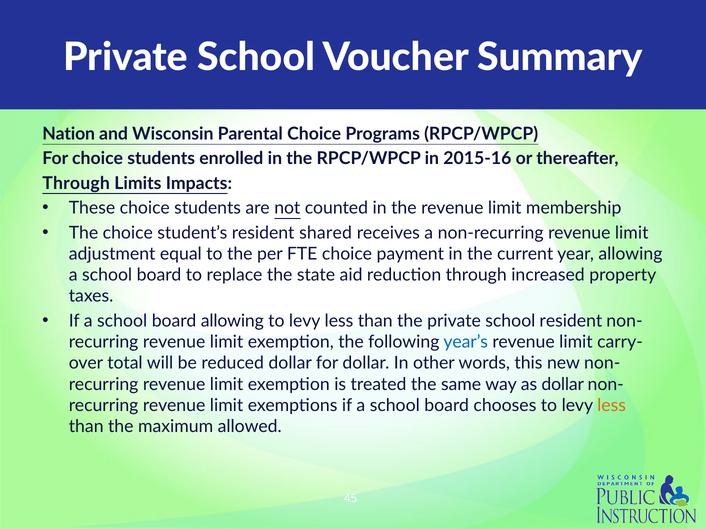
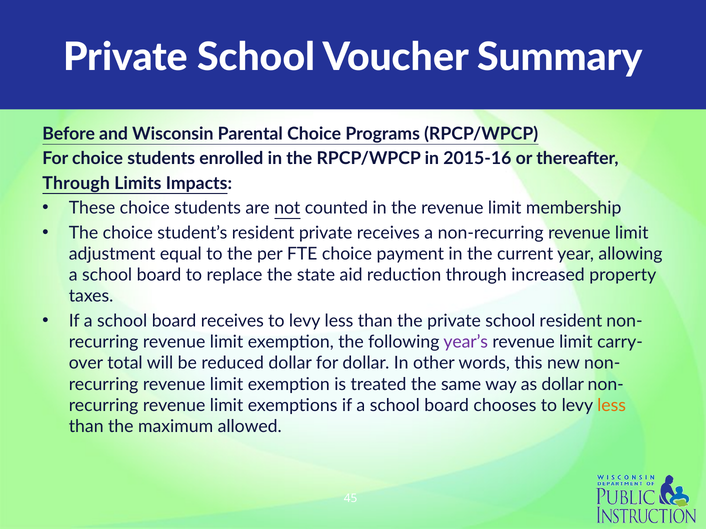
Nation: Nation -> Before
resident shared: shared -> private
board allowing: allowing -> receives
year’s colour: blue -> purple
